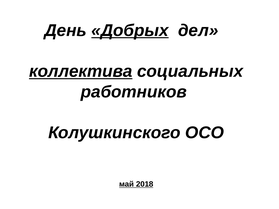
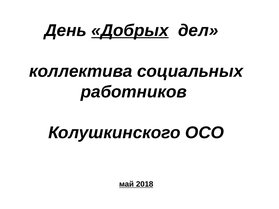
коллектива underline: present -> none
